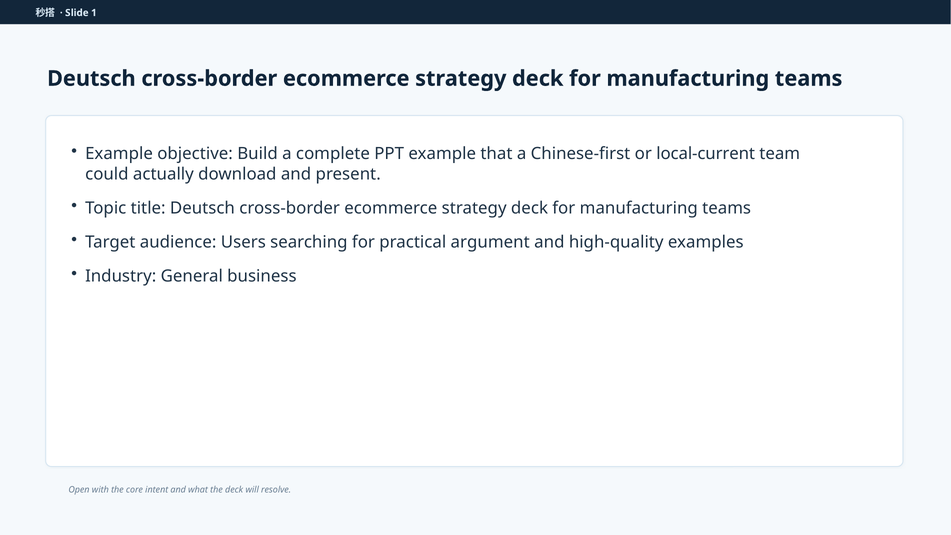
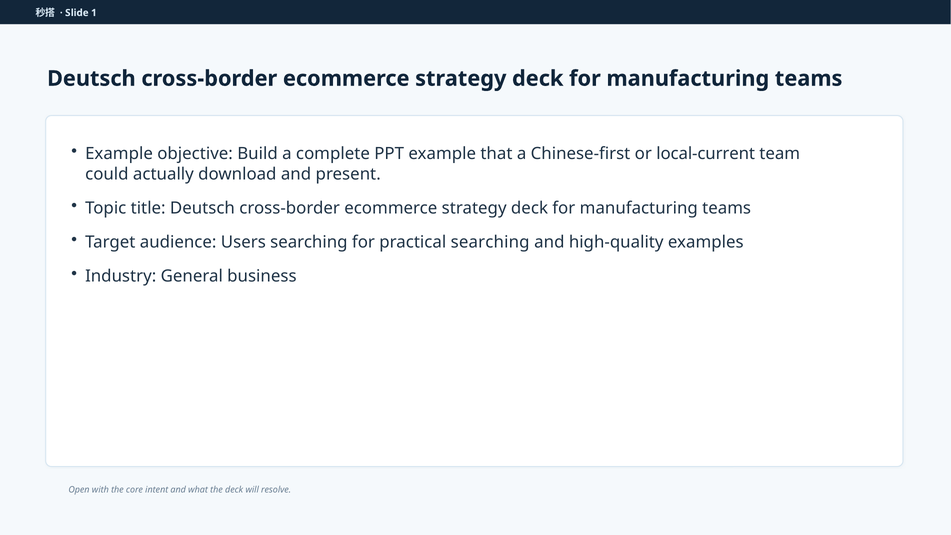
practical argument: argument -> searching
